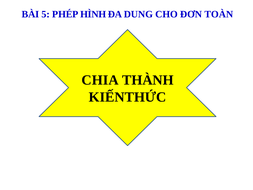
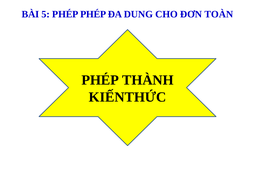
PHÉP HÌNH: HÌNH -> PHÉP
CHIA at (100, 80): CHIA -> PHÉP
